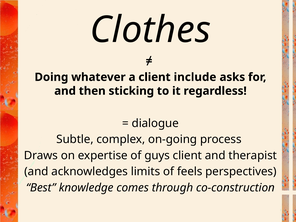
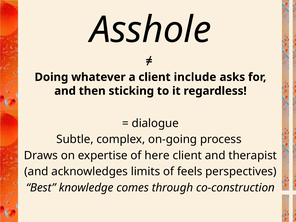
Clothes: Clothes -> Asshole
guys: guys -> here
